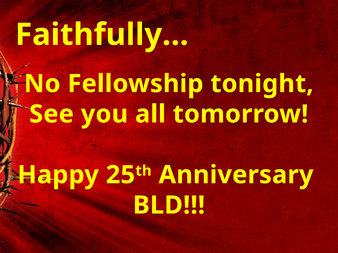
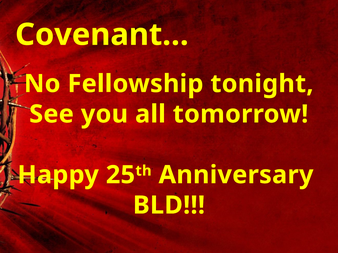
Faithfully…: Faithfully… -> Covenant…
